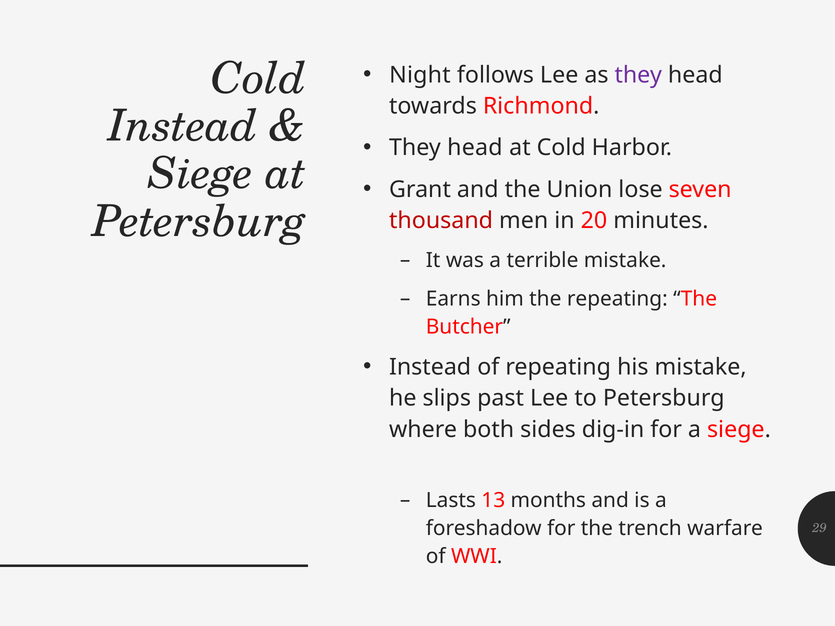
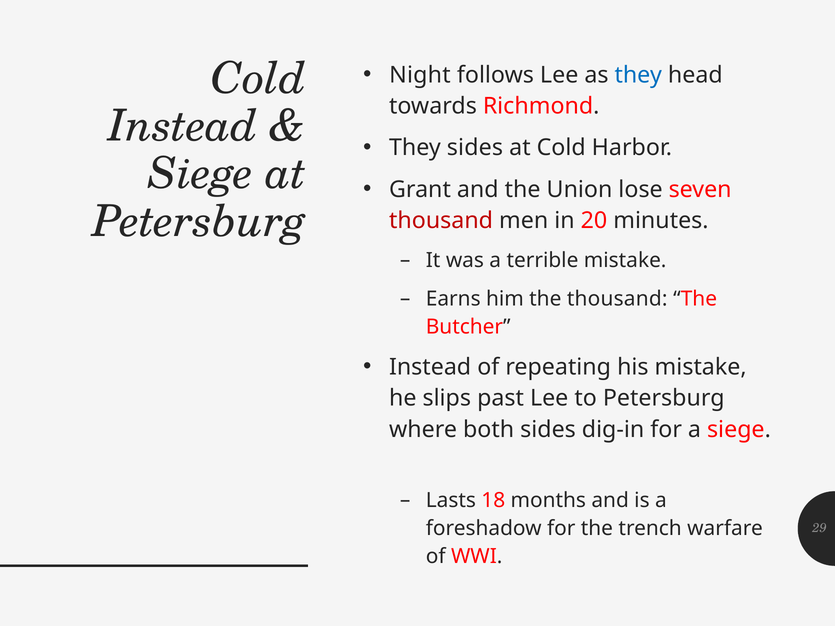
they at (638, 75) colour: purple -> blue
head at (475, 148): head -> sides
the repeating: repeating -> thousand
13: 13 -> 18
